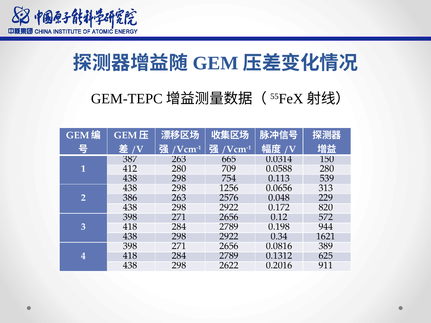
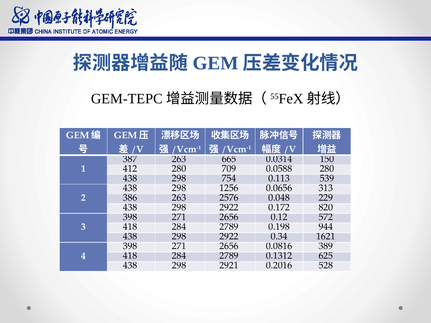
2622: 2622 -> 2921
911: 911 -> 528
